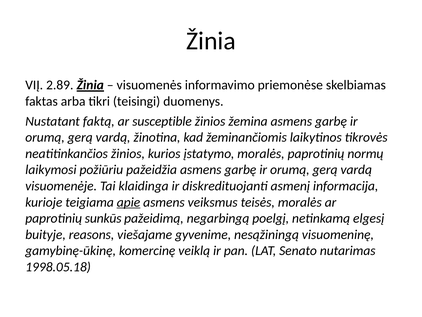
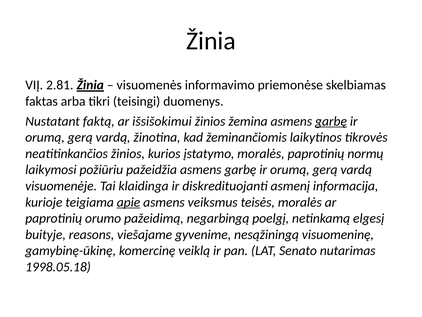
2.89: 2.89 -> 2.81
susceptible: susceptible -> išsišokimui
garbę at (331, 121) underline: none -> present
sunkūs: sunkūs -> orumo
